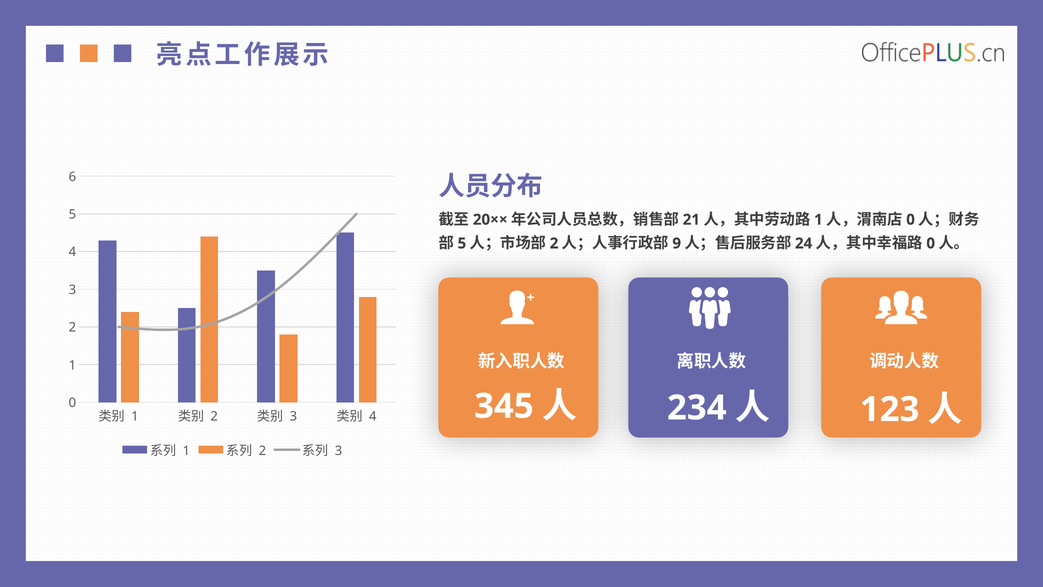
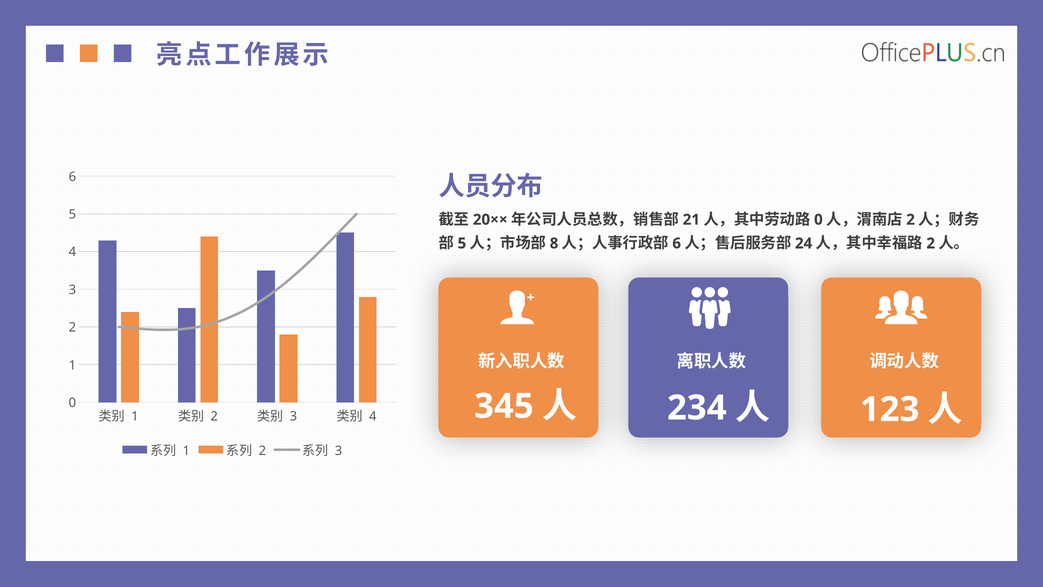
1 at (818, 220): 1 -> 0
0 at (911, 220): 0 -> 2
2 at (554, 243): 2 -> 8
9 at (677, 243): 9 -> 6
0 at (931, 243): 0 -> 2
